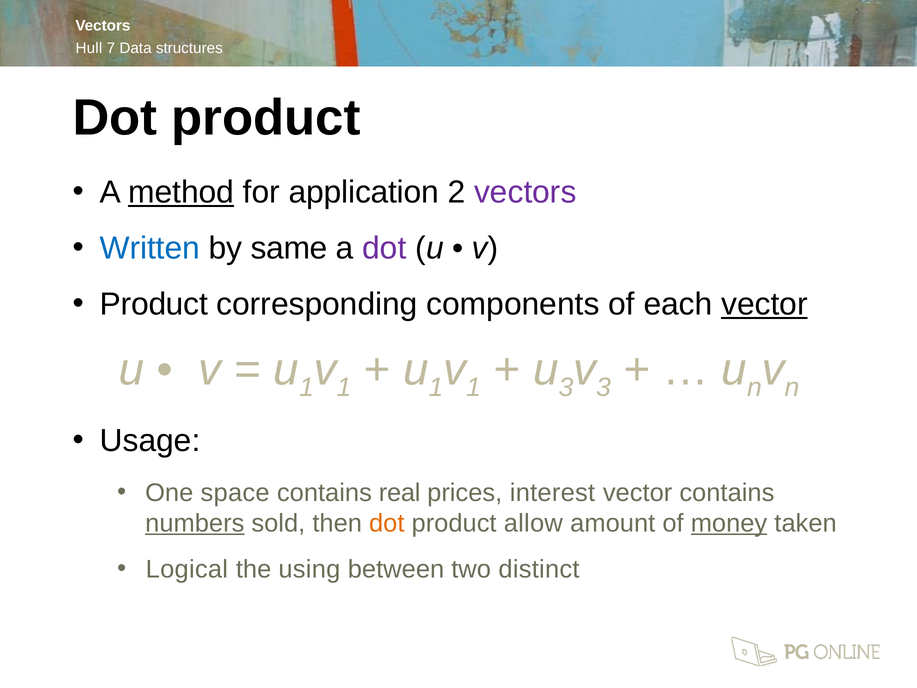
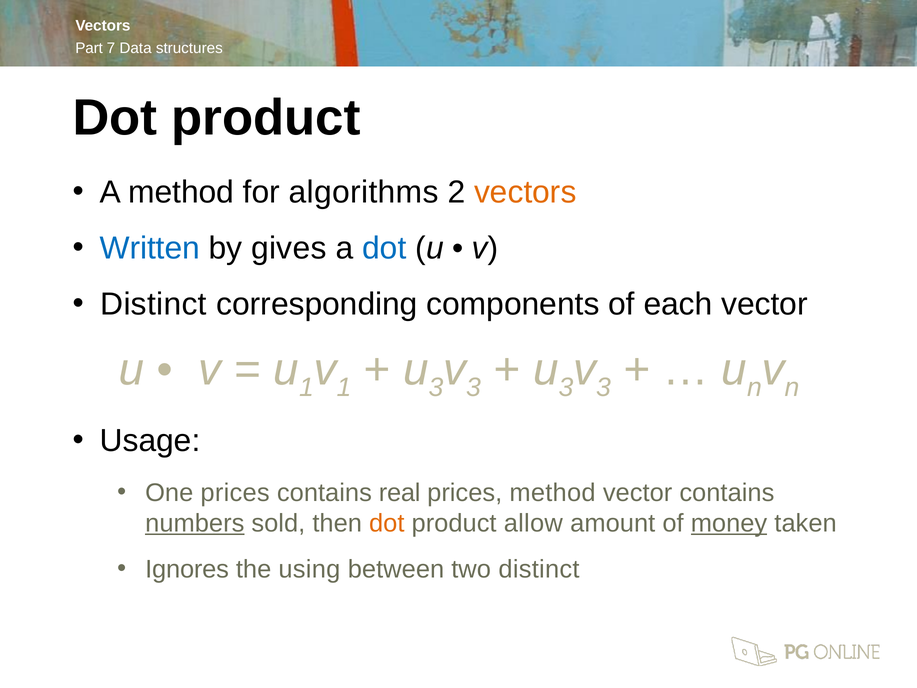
Hull: Hull -> Part
method at (181, 192) underline: present -> none
application: application -> algorithms
vectors at (525, 192) colour: purple -> orange
same: same -> gives
dot at (384, 248) colour: purple -> blue
Product at (154, 304): Product -> Distinct
vector at (764, 304) underline: present -> none
1 at (436, 388): 1 -> 3
1 at (474, 388): 1 -> 3
One space: space -> prices
prices interest: interest -> method
Logical: Logical -> Ignores
